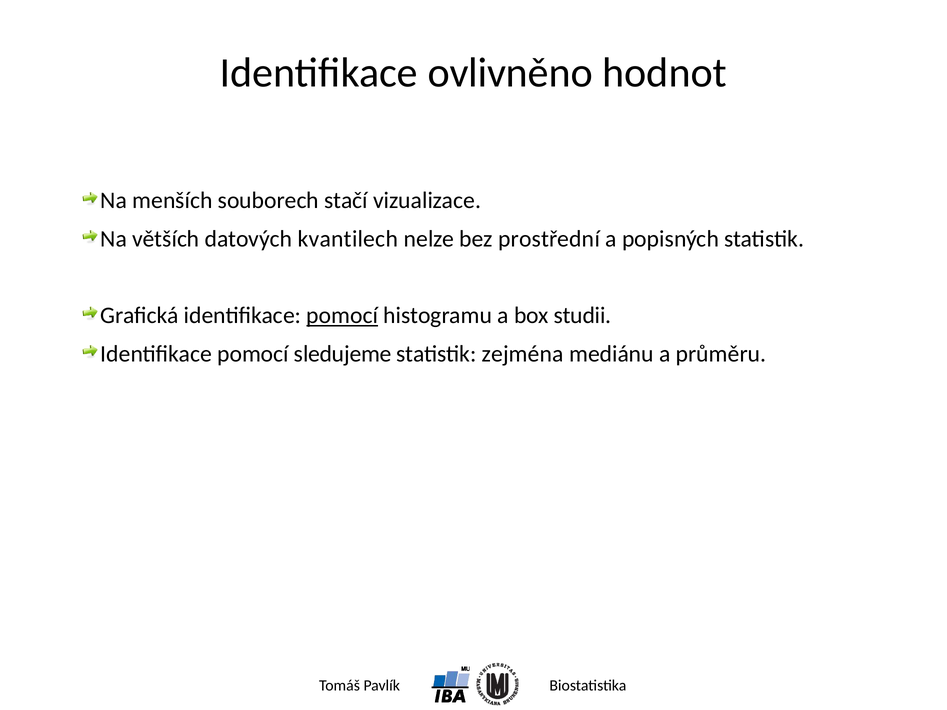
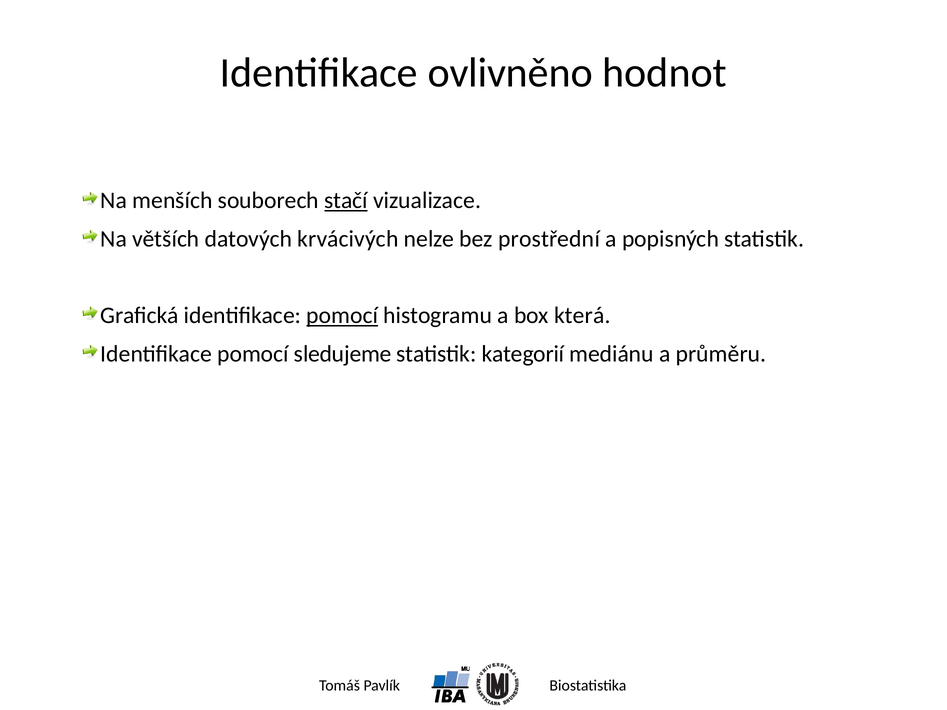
stačí underline: none -> present
kvantilech: kvantilech -> krvácivých
studii: studii -> která
zejména: zejména -> kategorií
